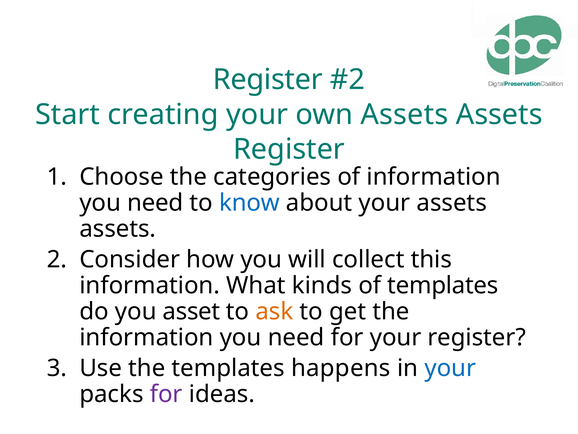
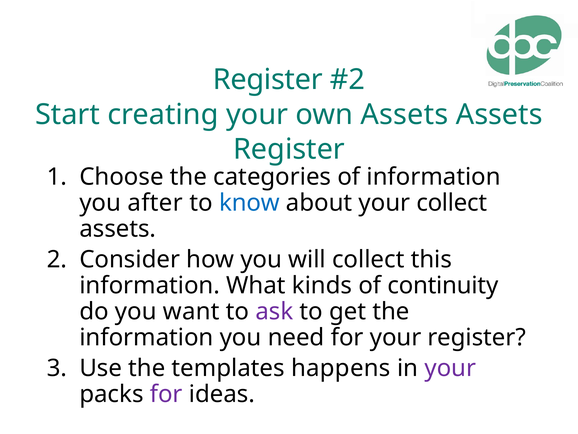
need at (155, 203): need -> after
your assets: assets -> collect
of templates: templates -> continuity
asset: asset -> want
ask colour: orange -> purple
your at (450, 368) colour: blue -> purple
